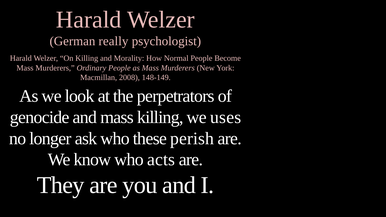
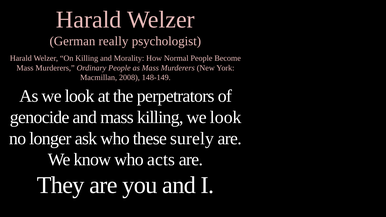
killing we uses: uses -> look
perish: perish -> surely
